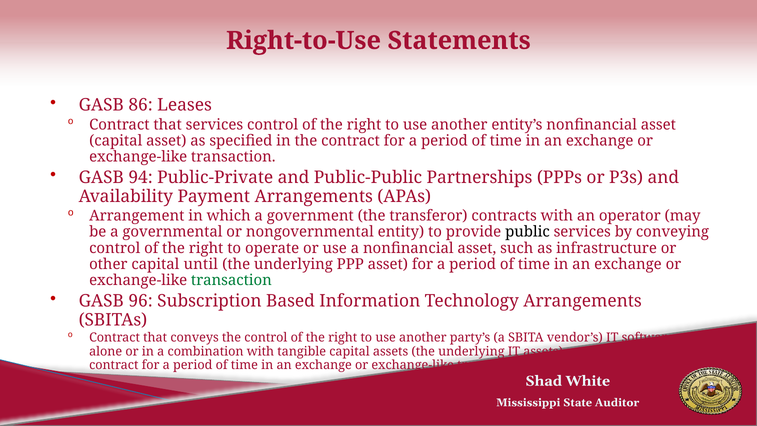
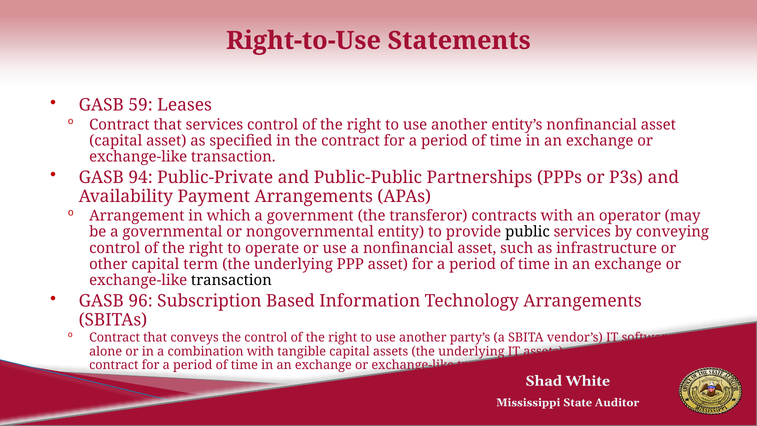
86: 86 -> 59
until: until -> term
transaction at (231, 280) colour: green -> black
